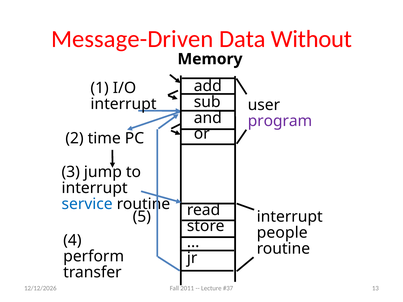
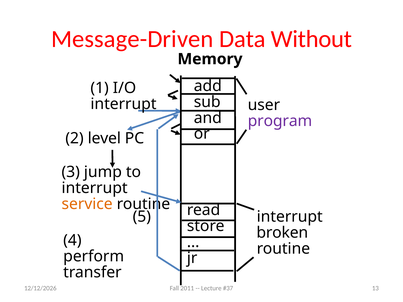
time: time -> level
service colour: blue -> orange
people: people -> broken
